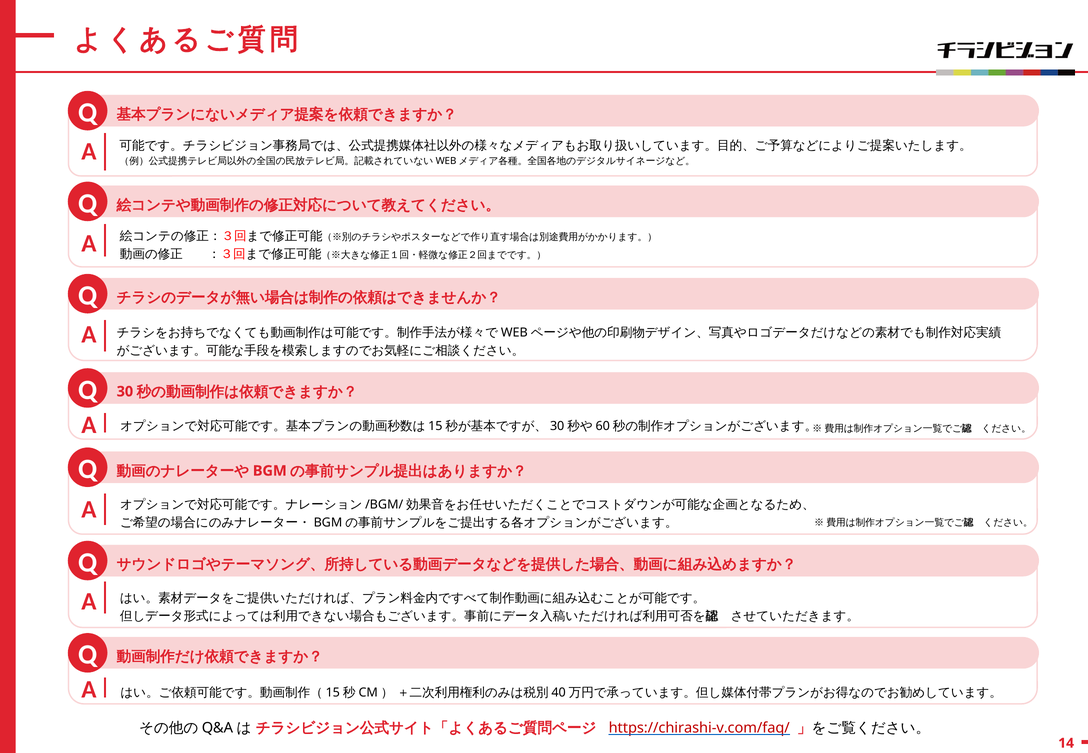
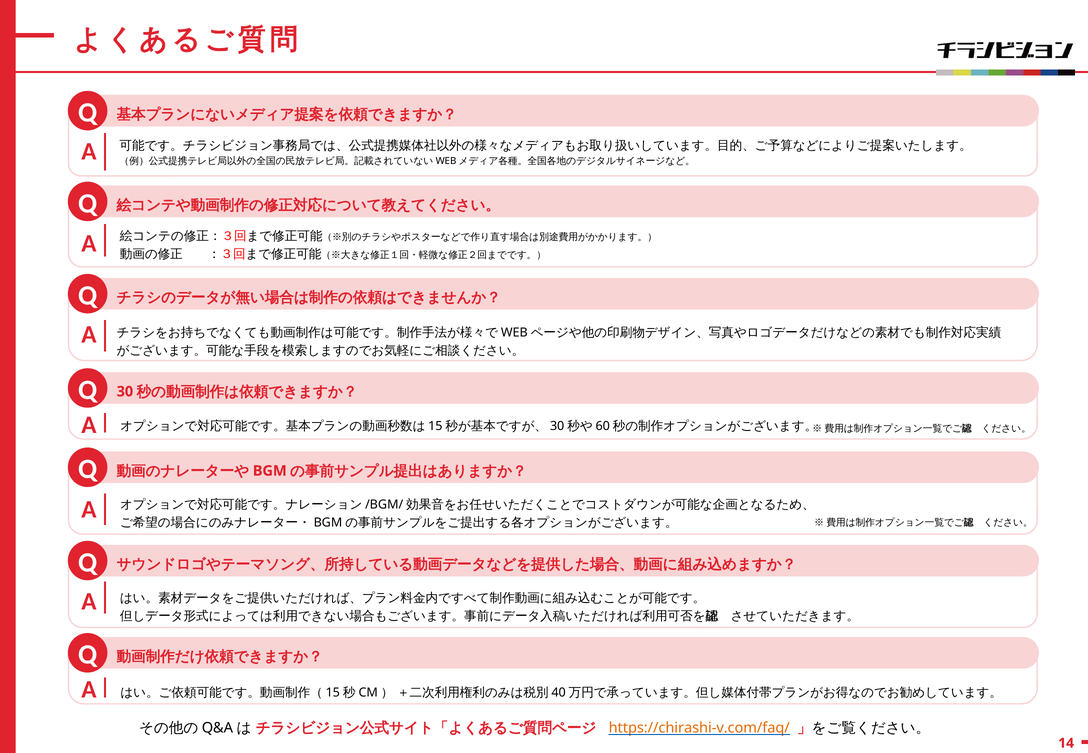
https://chirashi-v.com/faq/ at (699, 728) colour: red -> orange
